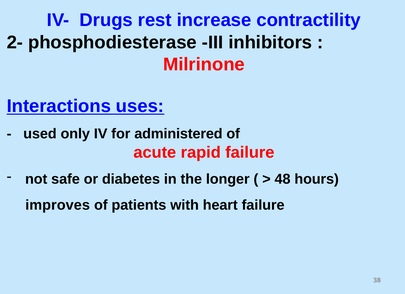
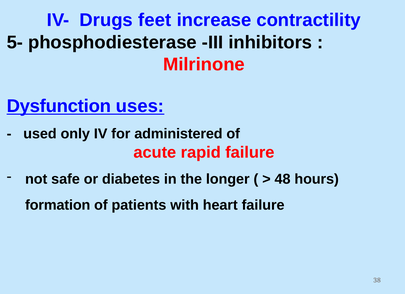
rest: rest -> feet
2-: 2- -> 5-
Interactions: Interactions -> Dysfunction
improves: improves -> formation
